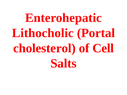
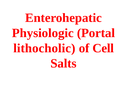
Lithocholic: Lithocholic -> Physiologic
cholesterol: cholesterol -> lithocholic
